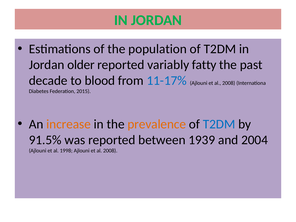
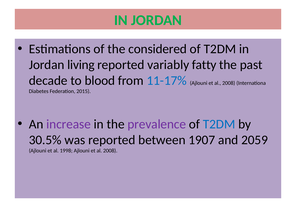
population: population -> considered
older: older -> living
increase colour: orange -> purple
prevalence colour: orange -> purple
91.5%: 91.5% -> 30.5%
1939: 1939 -> 1907
2004: 2004 -> 2059
